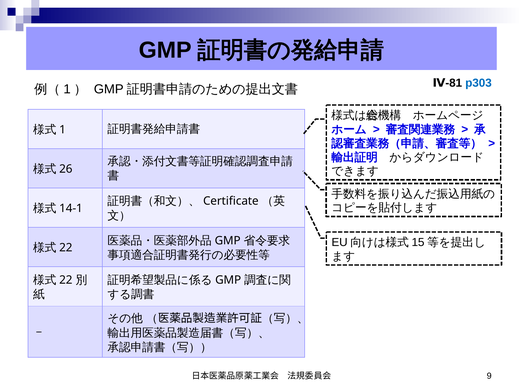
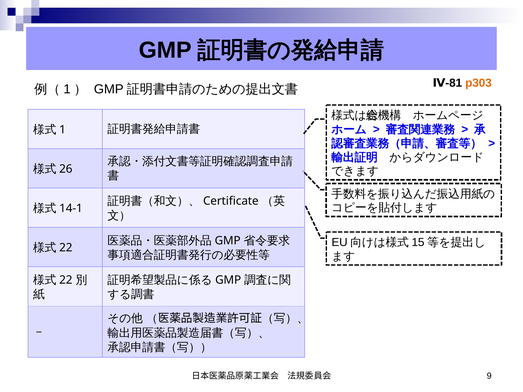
p303 colour: blue -> orange
